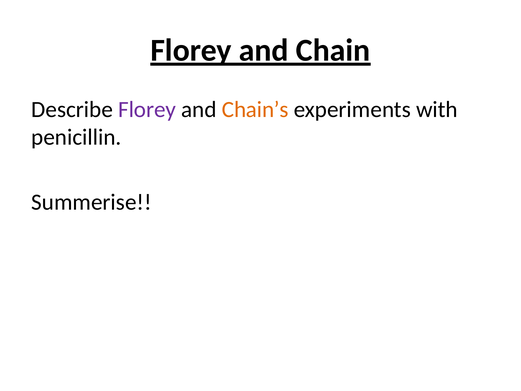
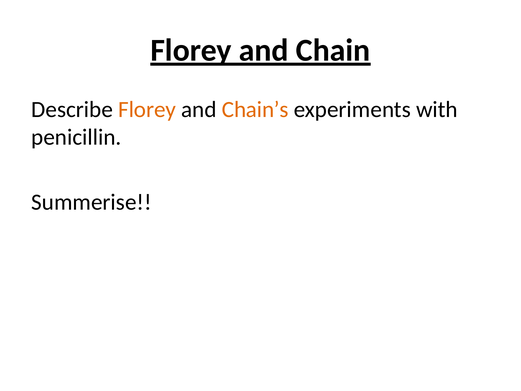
Florey at (147, 109) colour: purple -> orange
